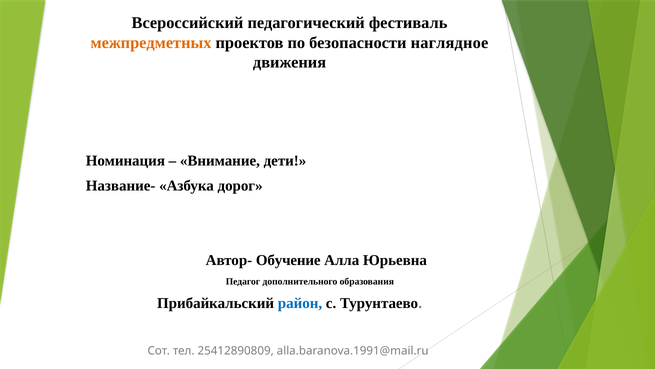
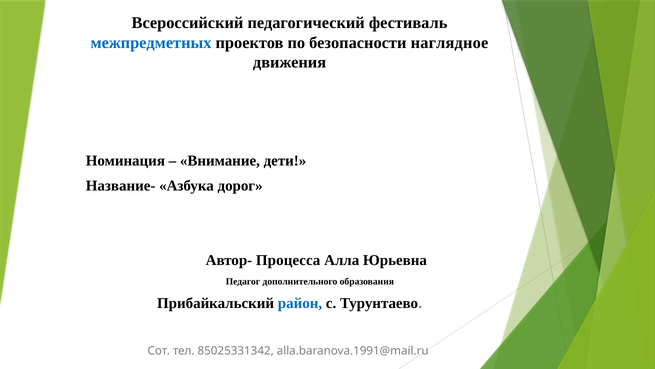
межпредметных colour: orange -> blue
Обучение: Обучение -> Процесса
25412890809: 25412890809 -> 85025331342
